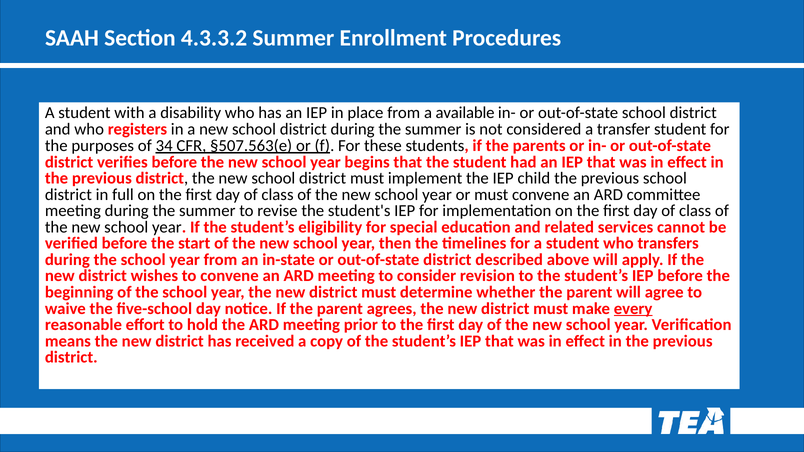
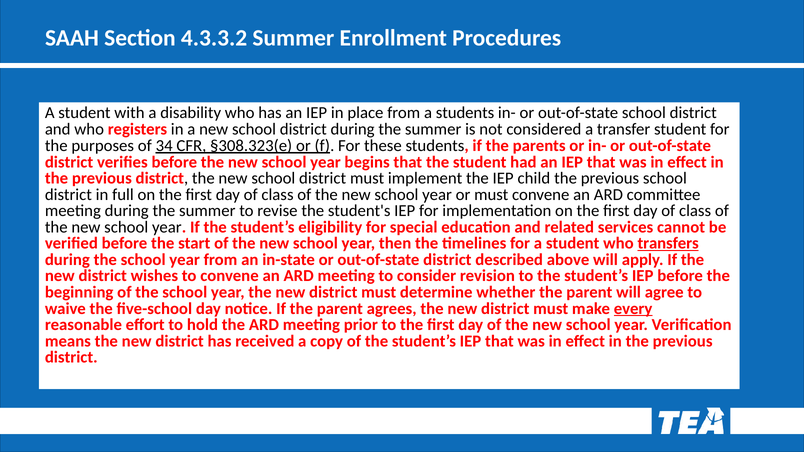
a available: available -> students
§507.563(e: §507.563(e -> §308.323(e
transfers underline: none -> present
